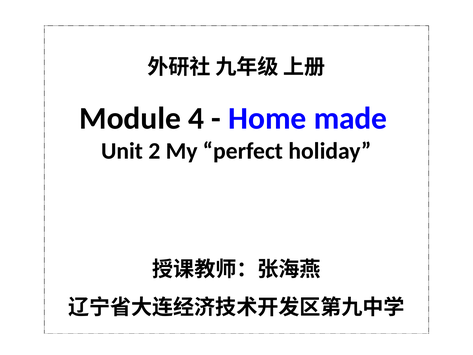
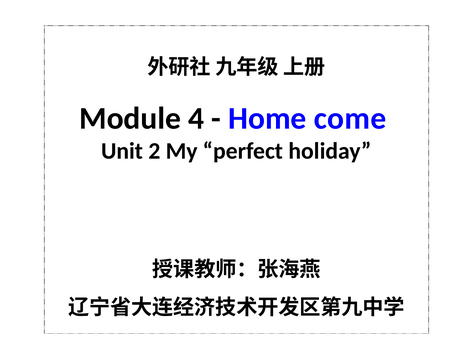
made: made -> come
